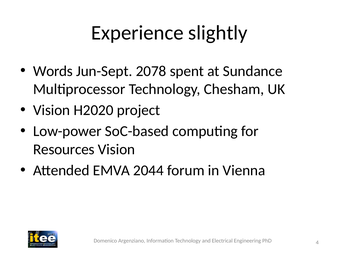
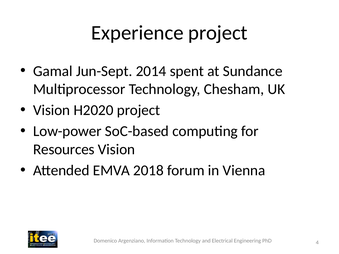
Experience slightly: slightly -> project
Words: Words -> Gamal
2078: 2078 -> 2014
2044: 2044 -> 2018
